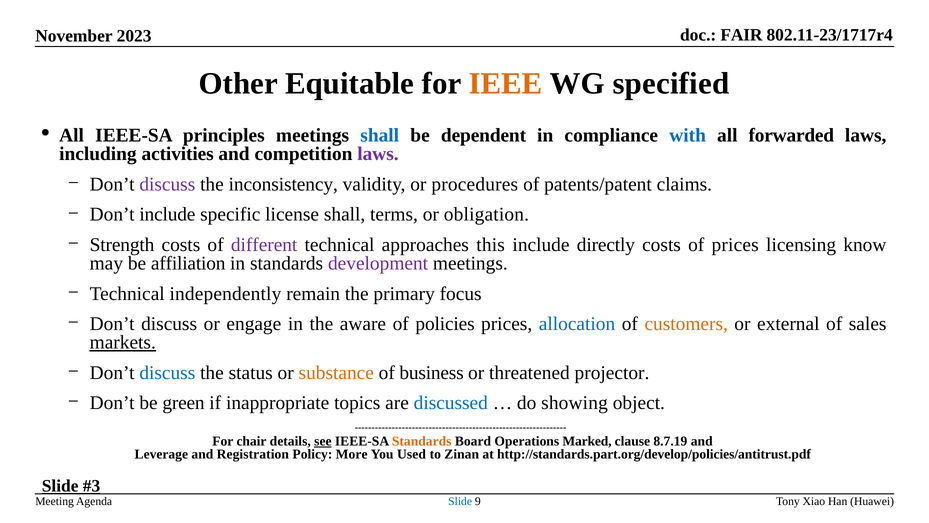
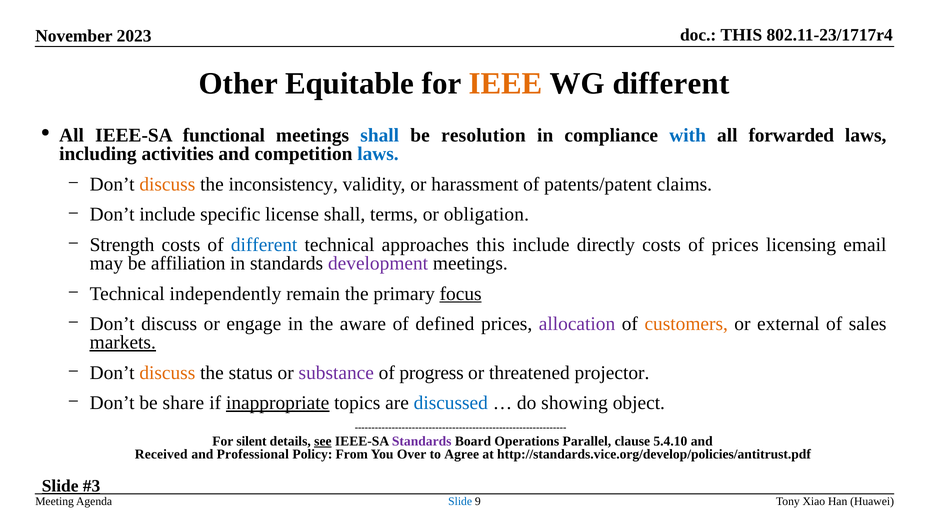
FAIR at (741, 35): FAIR -> THIS
WG specified: specified -> different
principles: principles -> functional
dependent: dependent -> resolution
laws at (378, 154) colour: purple -> blue
discuss at (167, 184) colour: purple -> orange
procedures: procedures -> harassment
different at (264, 245) colour: purple -> blue
know: know -> email
focus underline: none -> present
policies: policies -> defined
allocation colour: blue -> purple
discuss at (167, 372) colour: blue -> orange
substance colour: orange -> purple
business: business -> progress
green: green -> share
inappropriate underline: none -> present
chair: chair -> silent
Standards at (422, 441) colour: orange -> purple
Marked: Marked -> Parallel
8.7.19: 8.7.19 -> 5.4.10
Leverage: Leverage -> Received
Registration: Registration -> Professional
More: More -> From
Used: Used -> Over
Zinan: Zinan -> Agree
http://standards.part.org/develop/policies/antitrust.pdf: http://standards.part.org/develop/policies/antitrust.pdf -> http://standards.vice.org/develop/policies/antitrust.pdf
